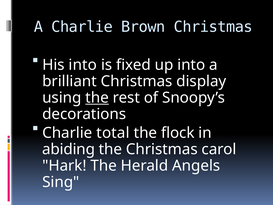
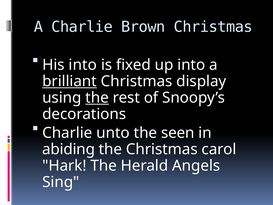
brilliant underline: none -> present
total: total -> unto
flock: flock -> seen
